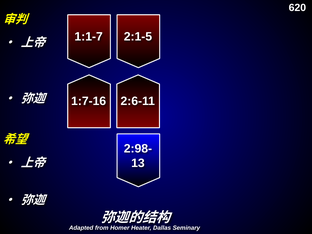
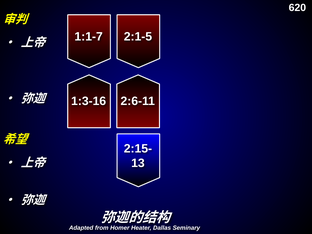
1:7-16: 1:7-16 -> 1:3-16
2:98-: 2:98- -> 2:15-
